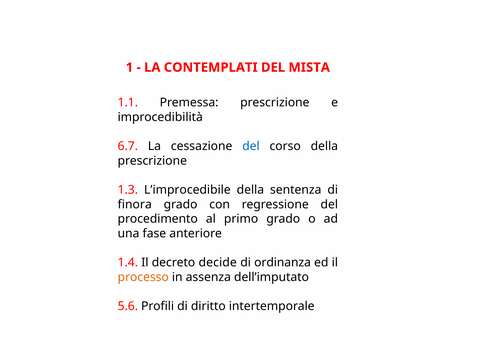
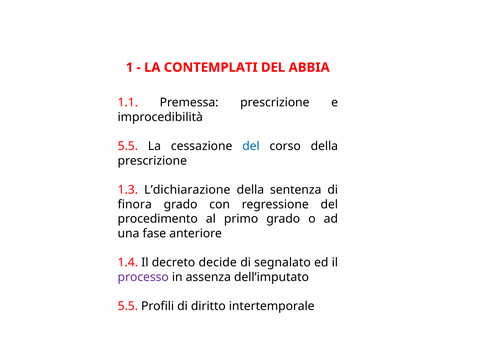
MISTA: MISTA -> ABBIA
6.7 at (128, 146): 6.7 -> 5.5
L’improcedibile: L’improcedibile -> L’dichiarazione
ordinanza: ordinanza -> segnalato
processo colour: orange -> purple
5.6 at (128, 306): 5.6 -> 5.5
